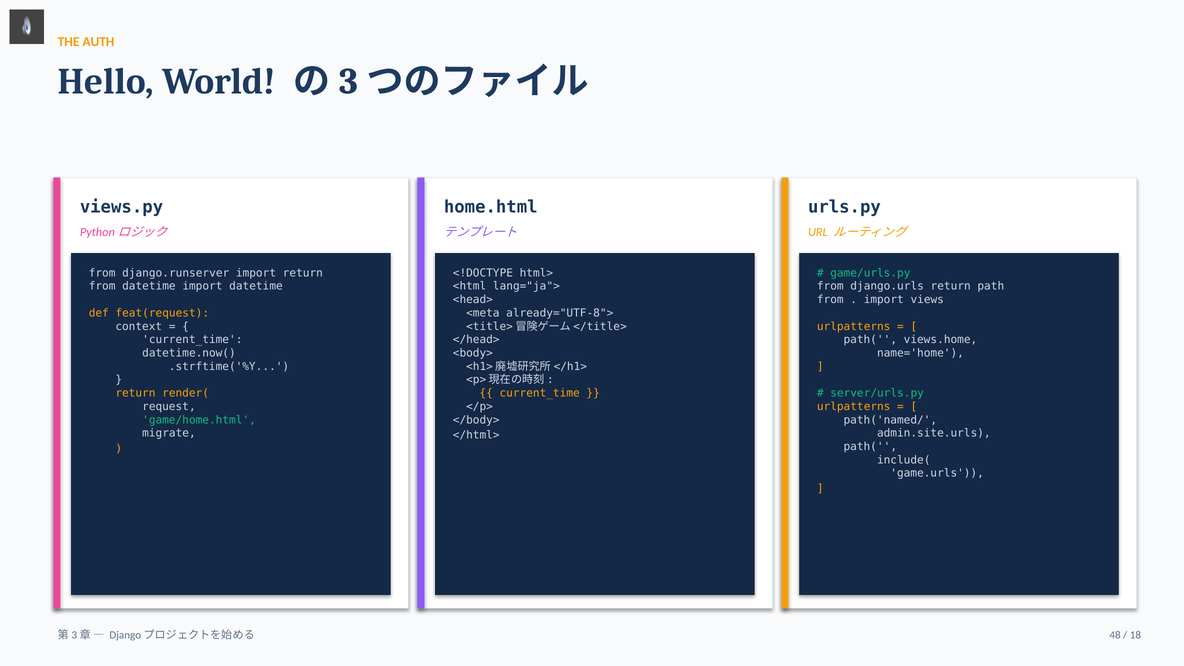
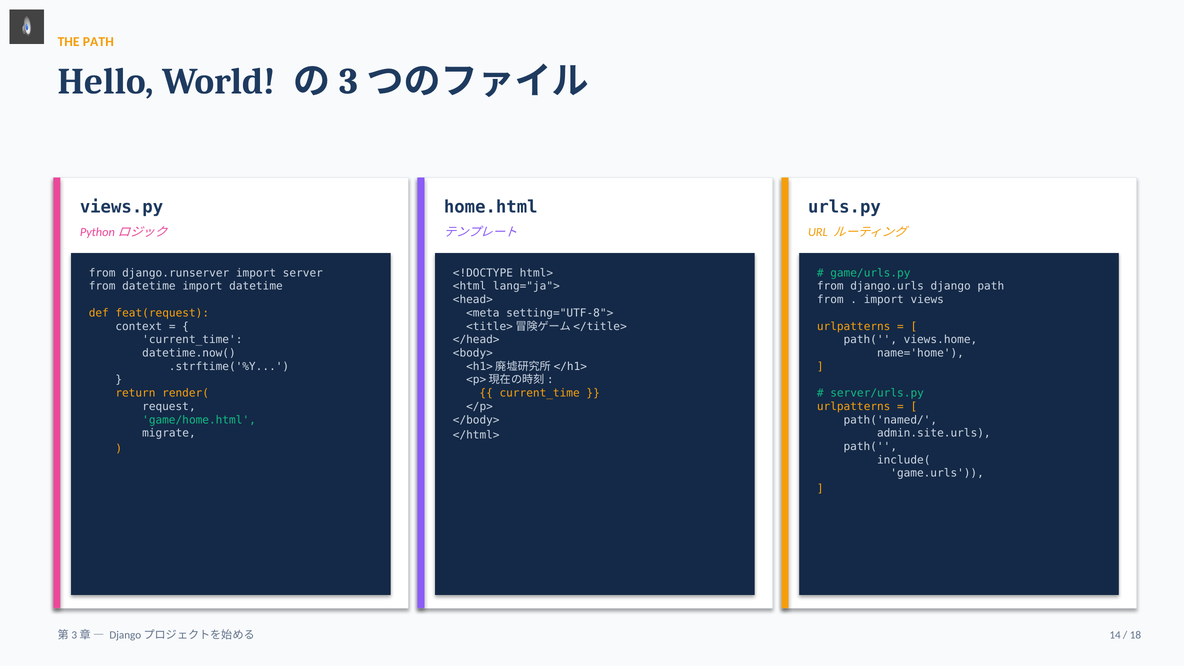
THE AUTH: AUTH -> PATH
import return: return -> server
django.urls return: return -> django
already="UTF-8">: already="UTF-8"> -> setting="UTF-8">
48: 48 -> 14
